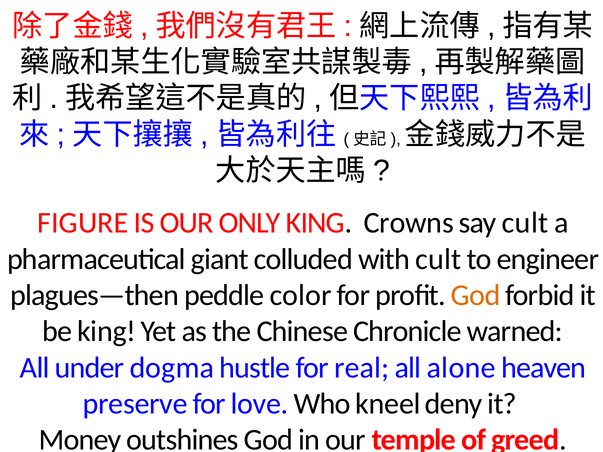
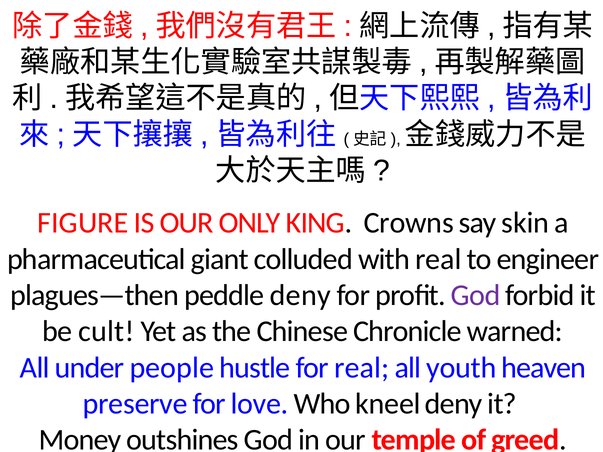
say cult: cult -> skin
with cult: cult -> real
peddle color: color -> deny
God at (476, 295) colour: orange -> purple
be king: king -> cult
dogma: dogma -> people
alone: alone -> youth
